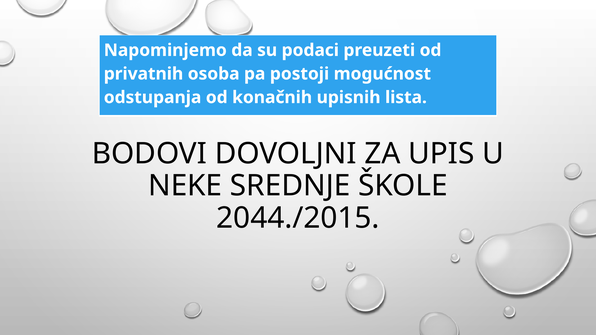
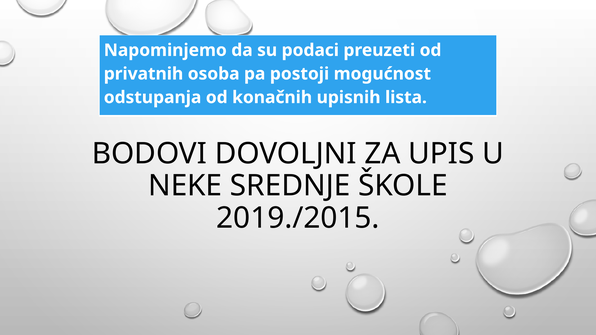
2044./2015: 2044./2015 -> 2019./2015
